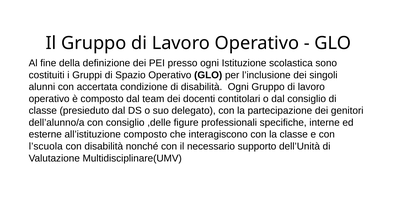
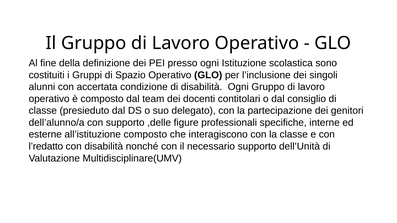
con consiglio: consiglio -> supporto
l’scuola: l’scuola -> l’redatto
